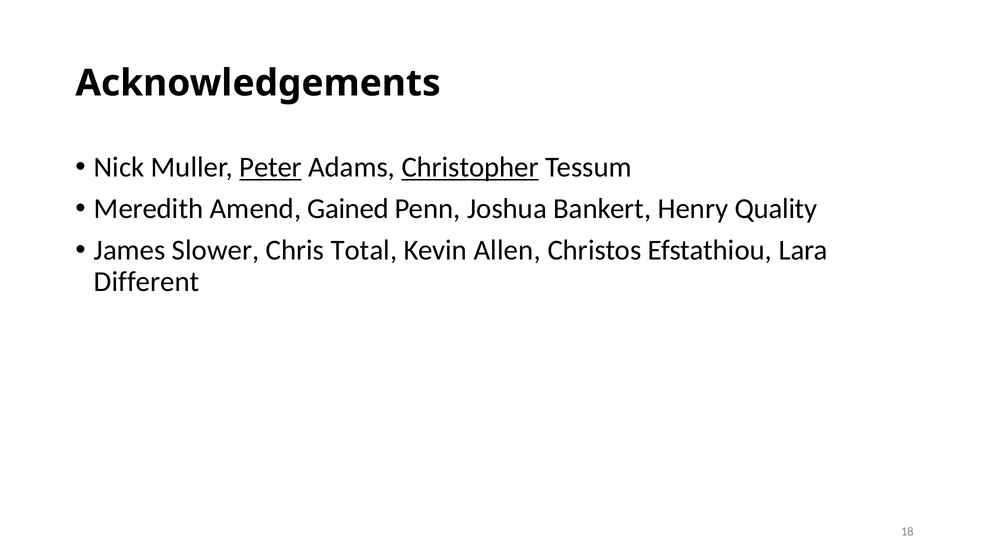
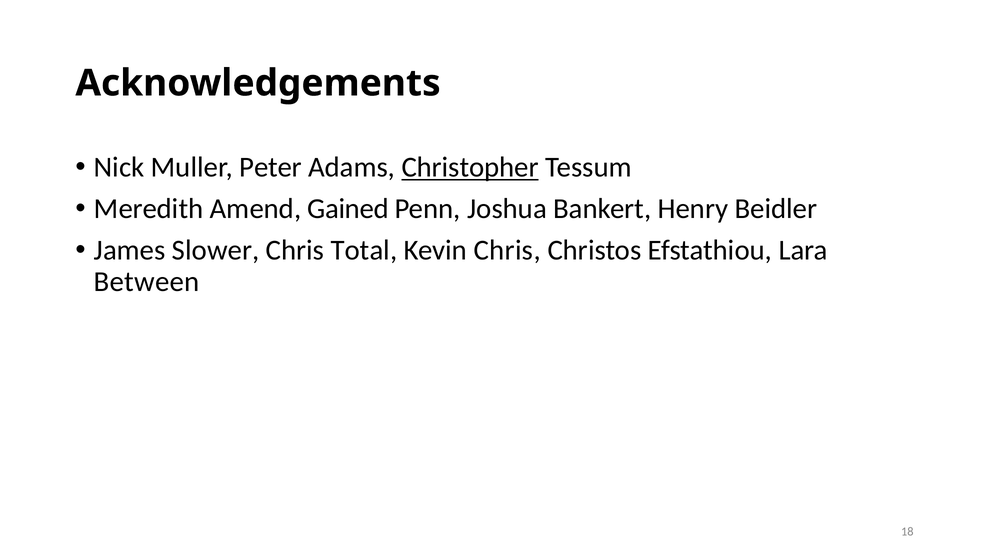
Peter underline: present -> none
Quality: Quality -> Beidler
Kevin Allen: Allen -> Chris
Different: Different -> Between
